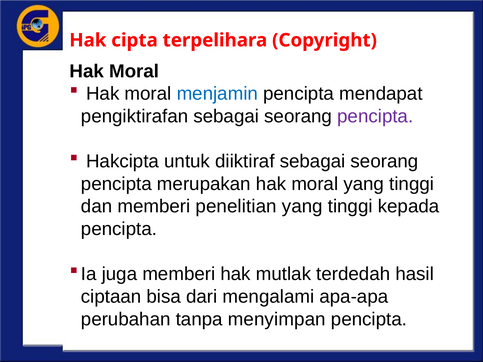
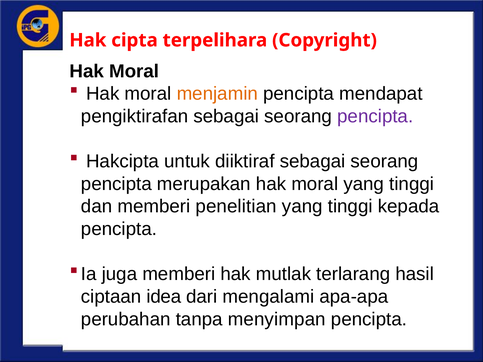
menjamin colour: blue -> orange
terdedah: terdedah -> terlarang
bisa: bisa -> idea
